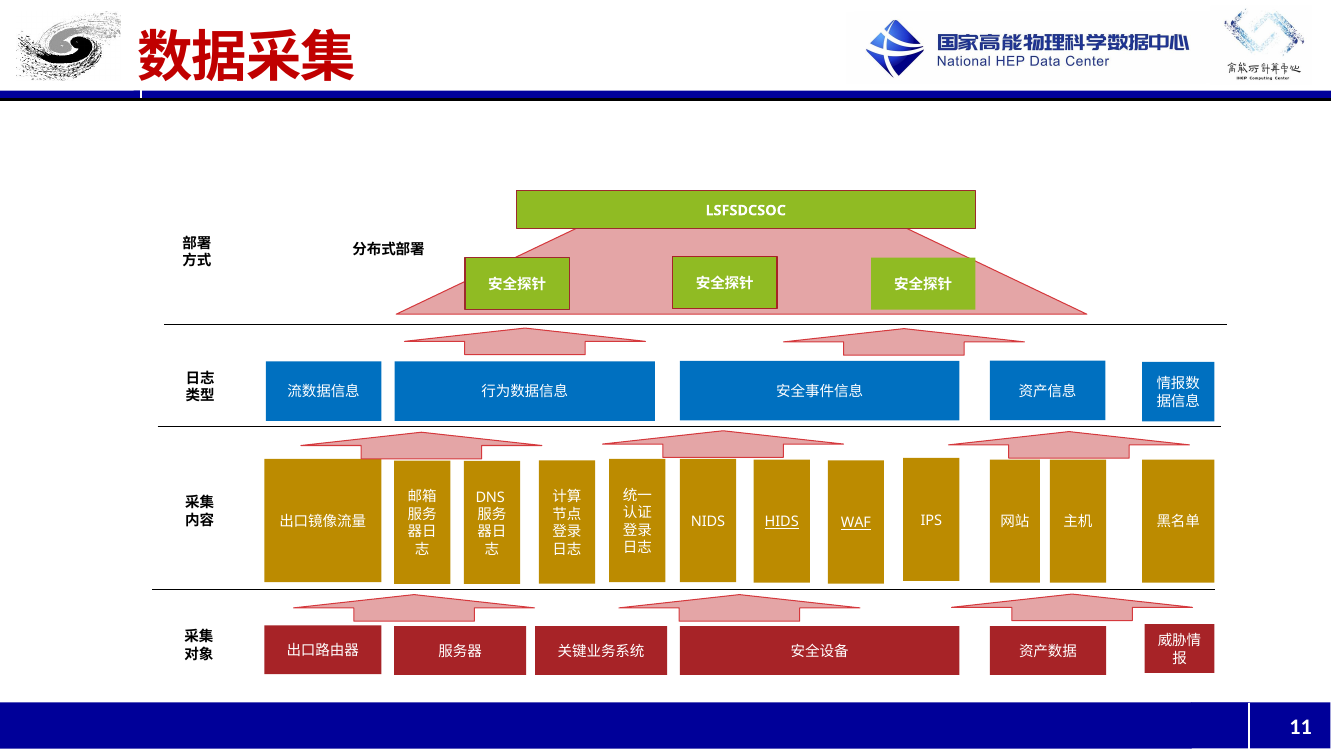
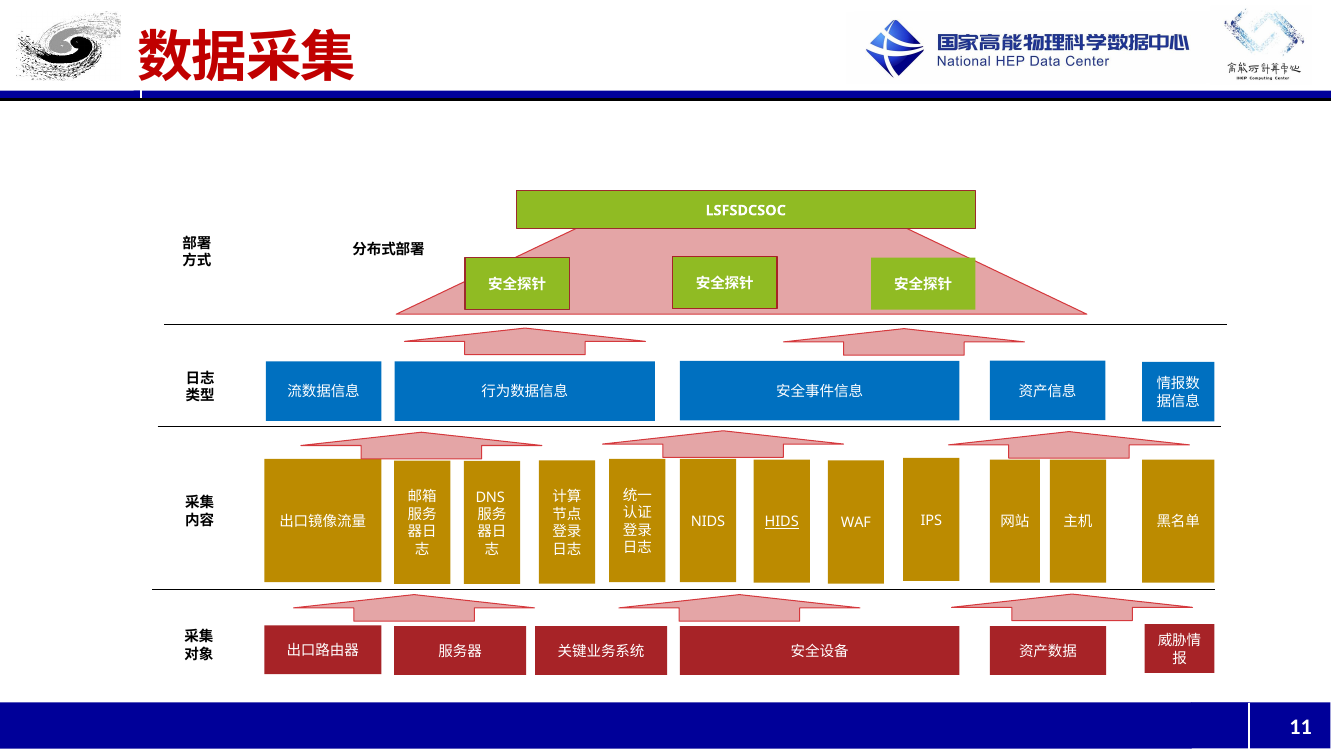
WAF underline: present -> none
